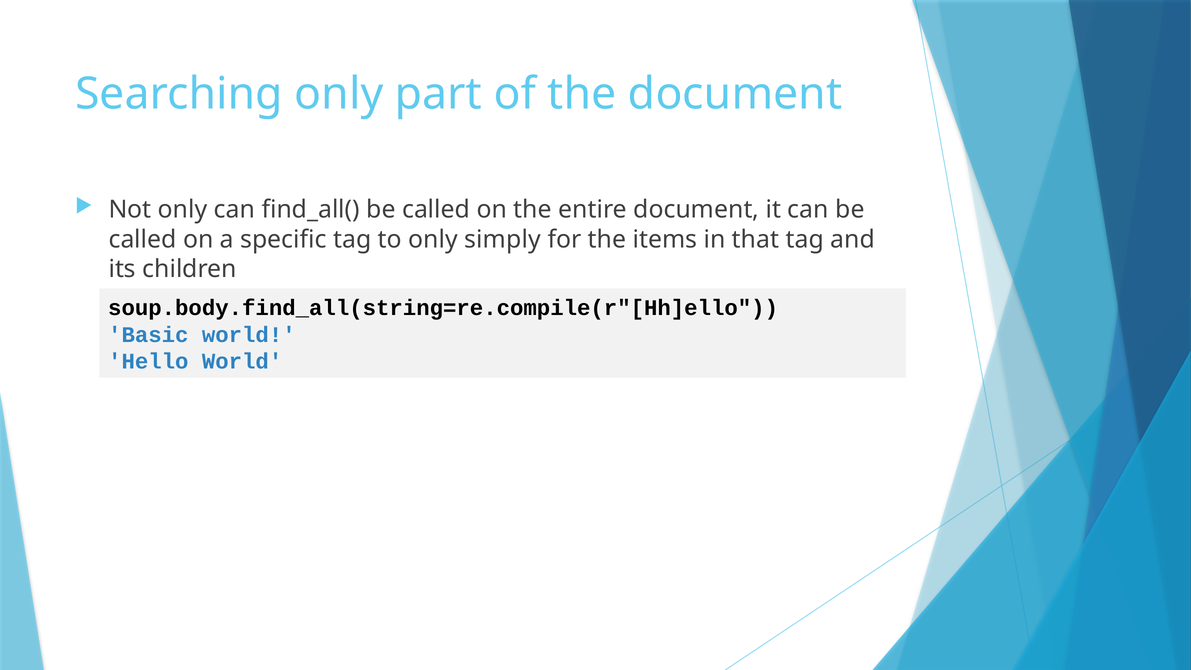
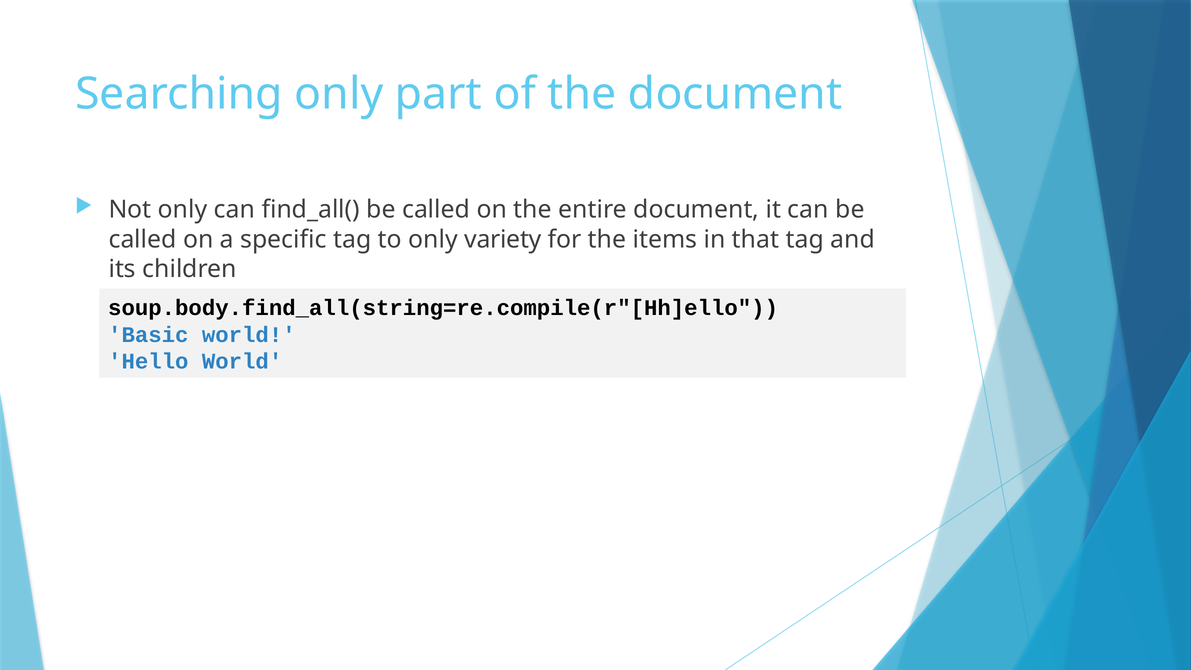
simply: simply -> variety
